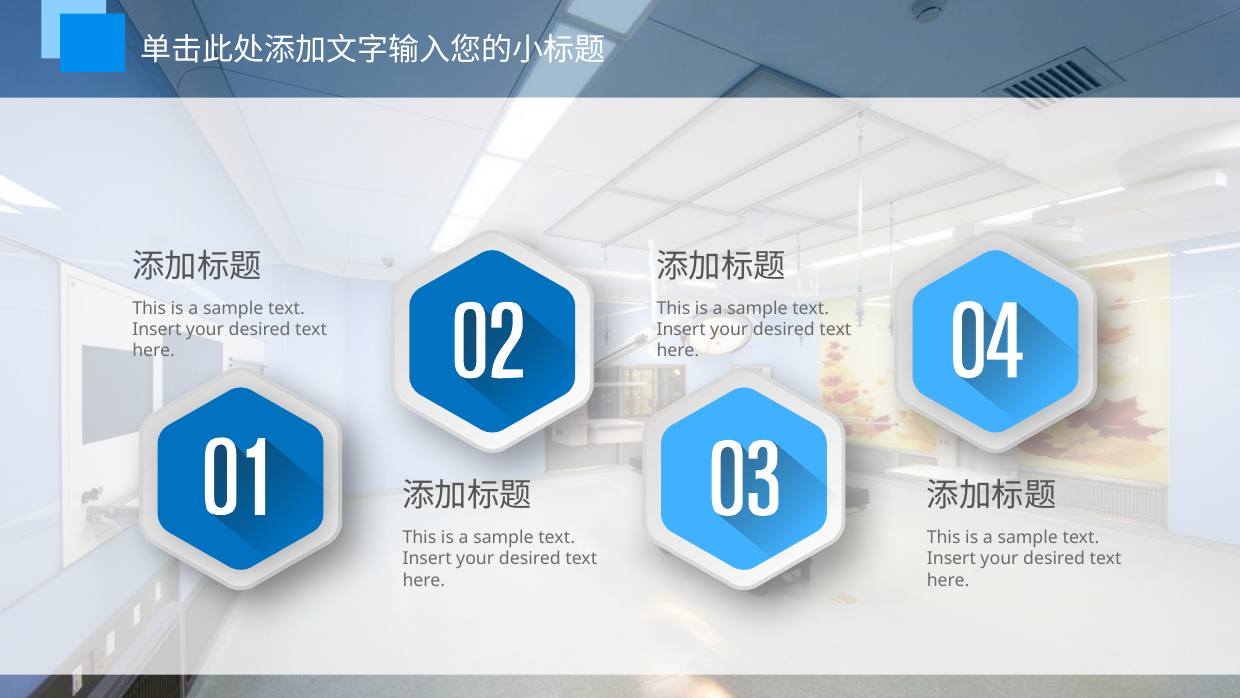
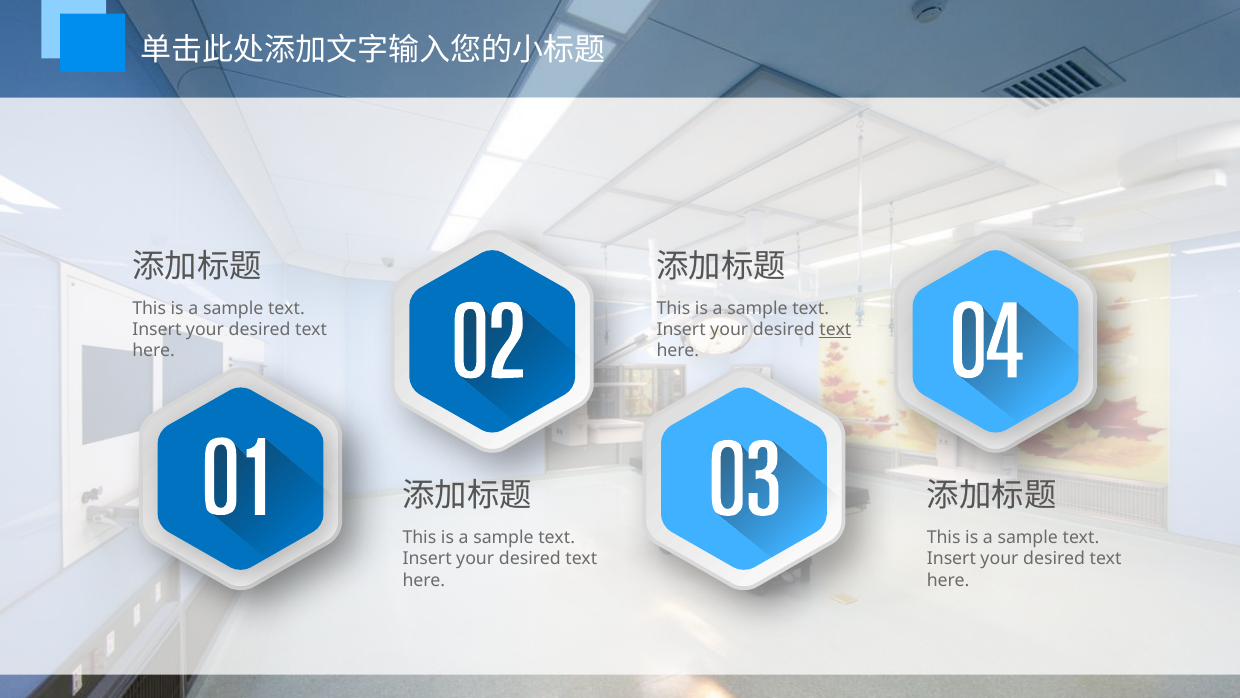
text at (835, 329) underline: none -> present
